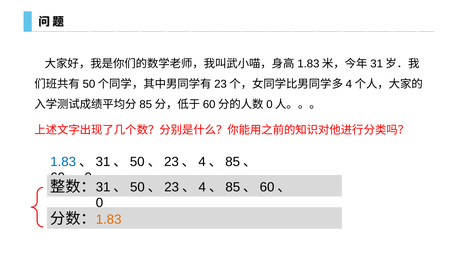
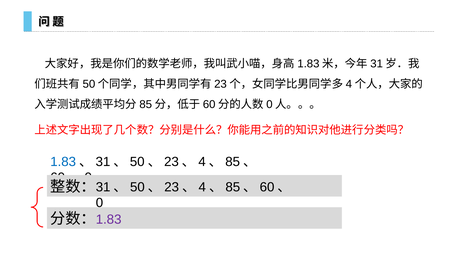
1.83 at (109, 220) colour: orange -> purple
